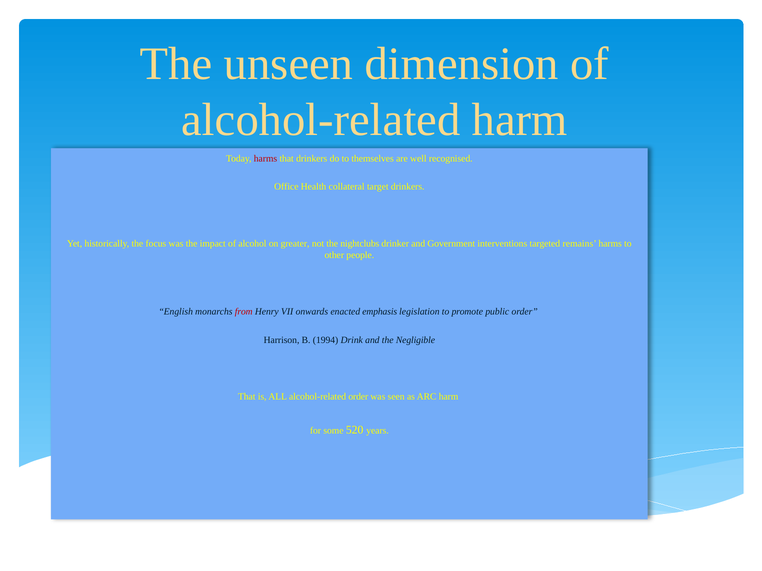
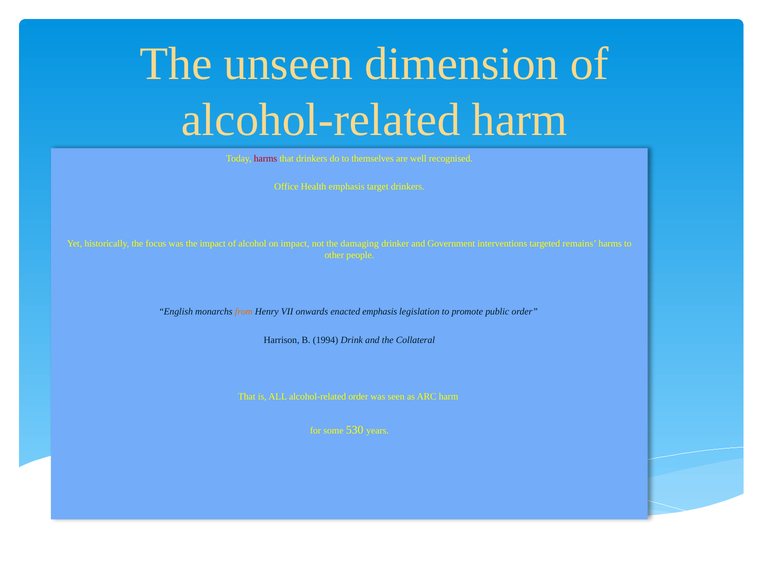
Health collateral: collateral -> emphasis
on greater: greater -> impact
nightclubs: nightclubs -> damaging
from colour: red -> orange
Negligible: Negligible -> Collateral
520: 520 -> 530
